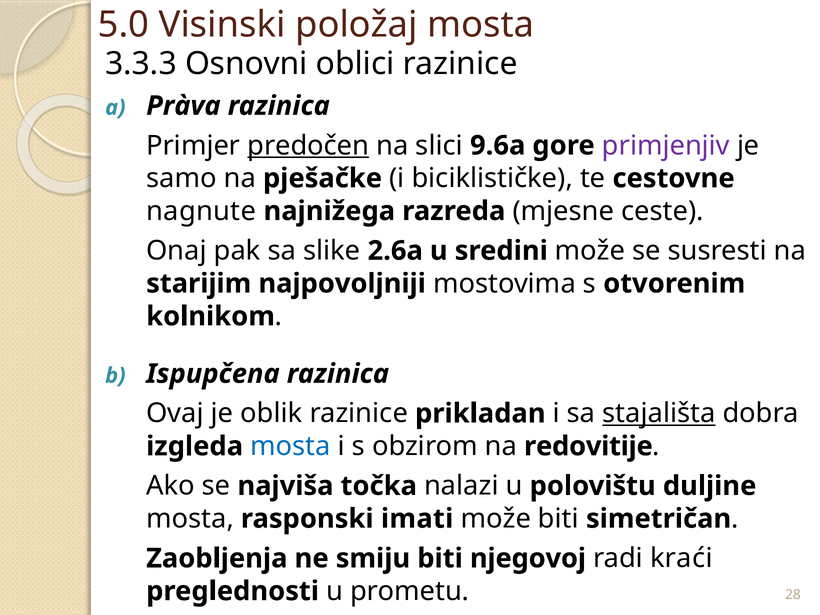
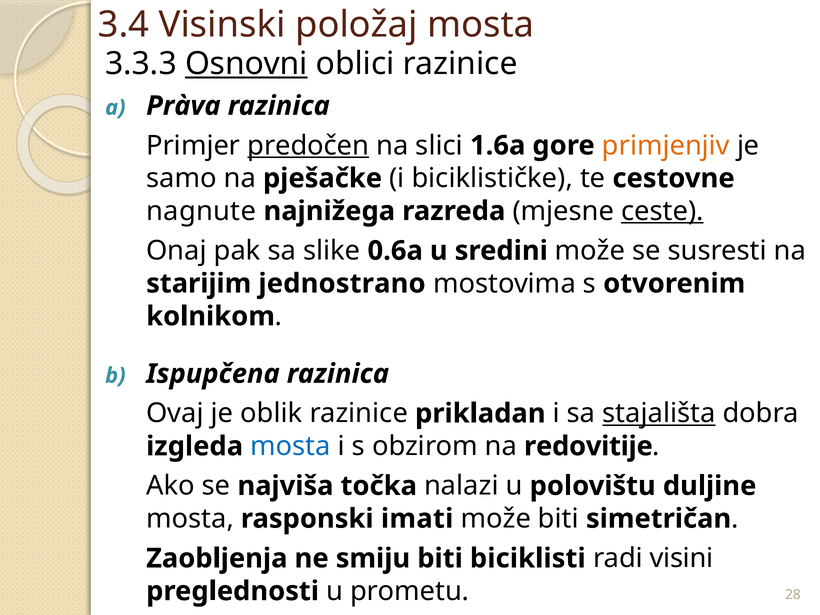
5.0: 5.0 -> 3.4
Osnovni underline: none -> present
9.6a: 9.6a -> 1.6a
primjenjiv colour: purple -> orange
ceste underline: none -> present
2.6a: 2.6a -> 0.6a
najpovoljniji: najpovoljniji -> jednostrano
njegovoj: njegovoj -> biciklisti
kraći: kraći -> visini
